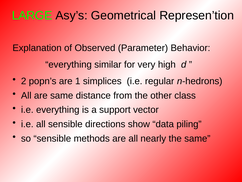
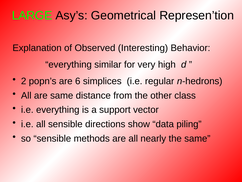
Parameter: Parameter -> Interesting
1: 1 -> 6
